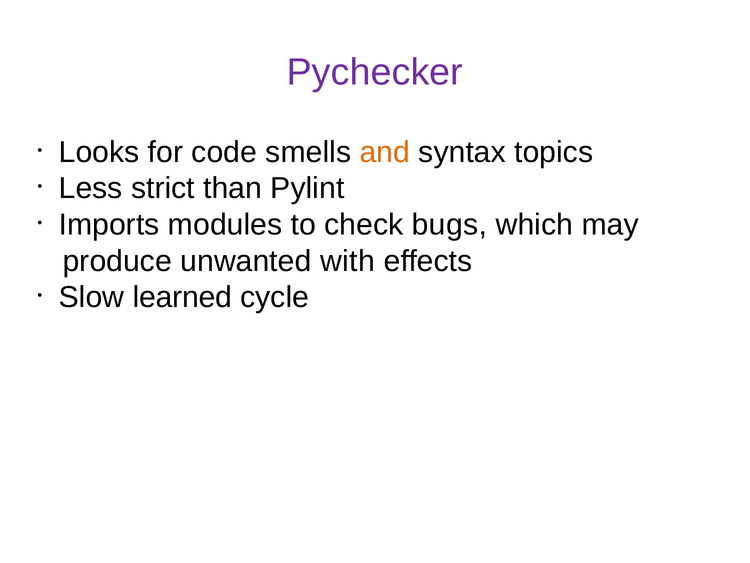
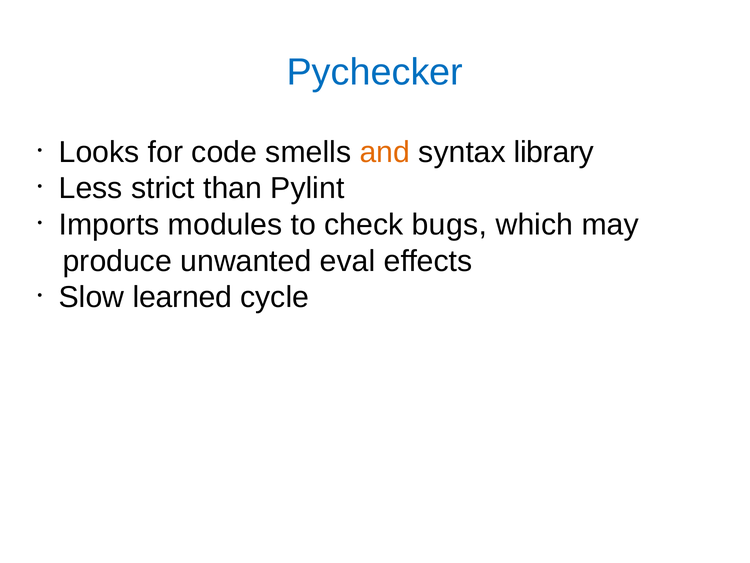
Pychecker colour: purple -> blue
topics: topics -> library
with: with -> eval
